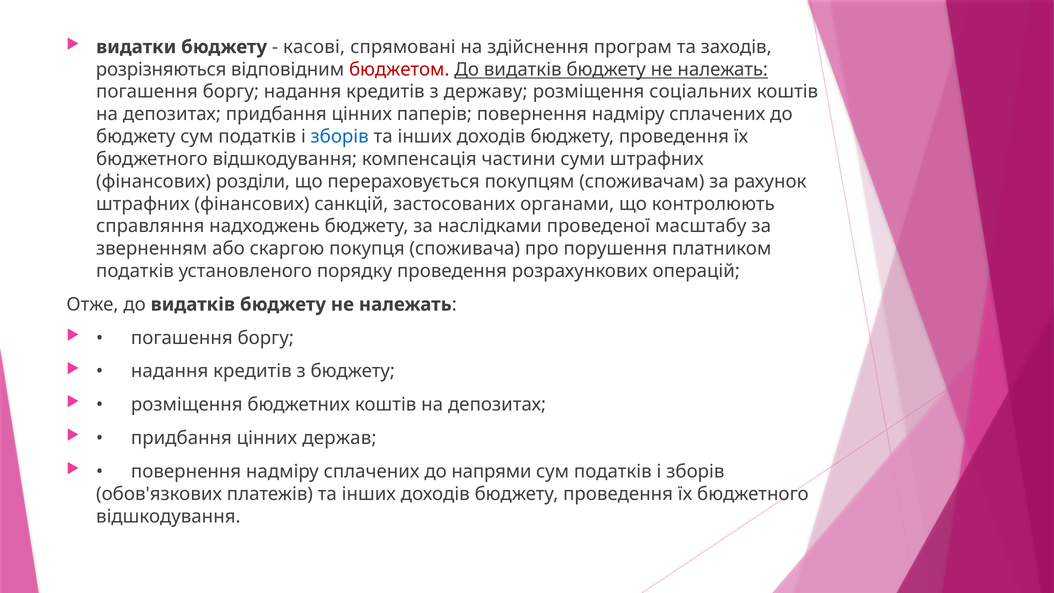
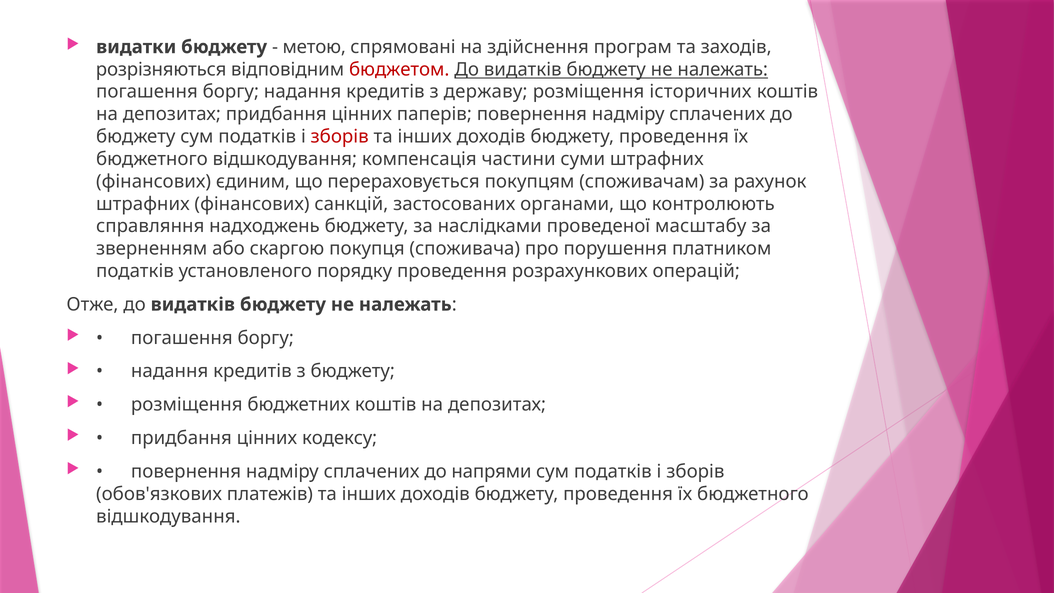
касові: касові -> метою
соціальних: соціальних -> історичних
зборів at (340, 137) colour: blue -> red
розділи: розділи -> єдиним
держав: держав -> кодексу
